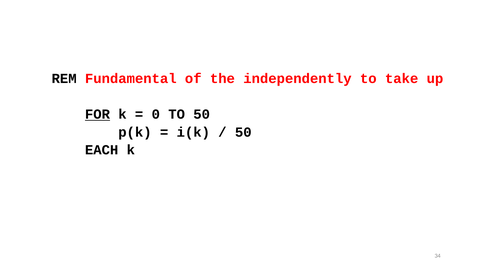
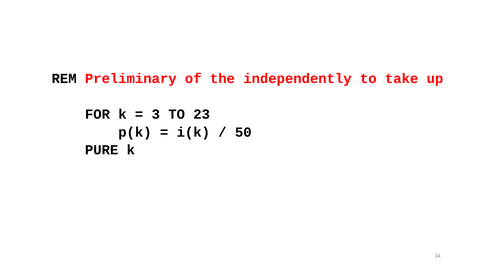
Fundamental: Fundamental -> Preliminary
FOR underline: present -> none
0: 0 -> 3
TO 50: 50 -> 23
EACH: EACH -> PURE
